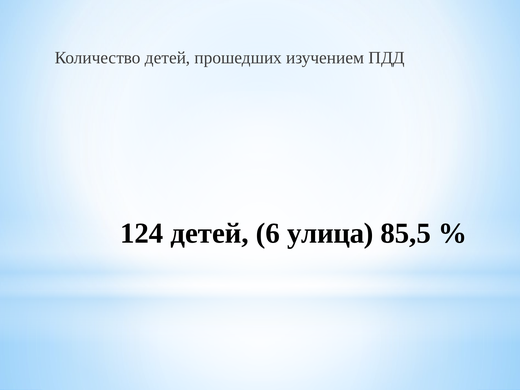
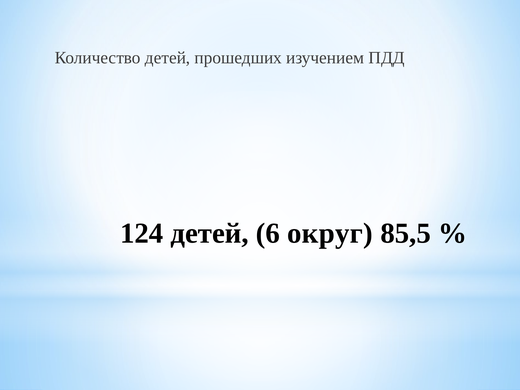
улица: улица -> округ
